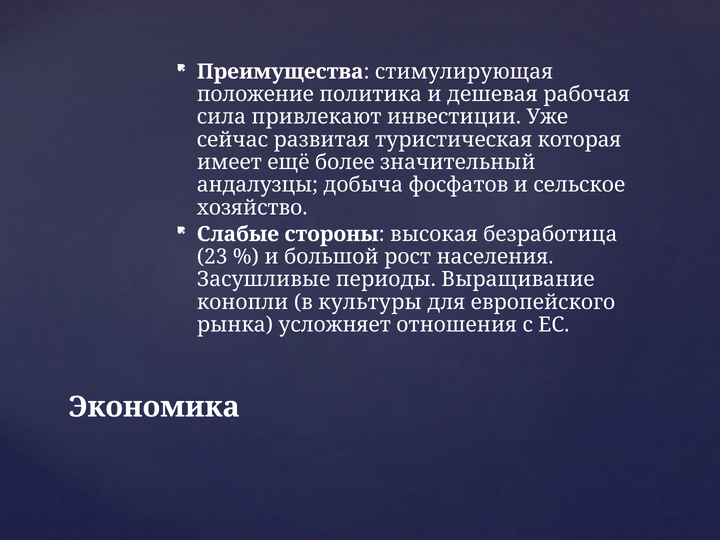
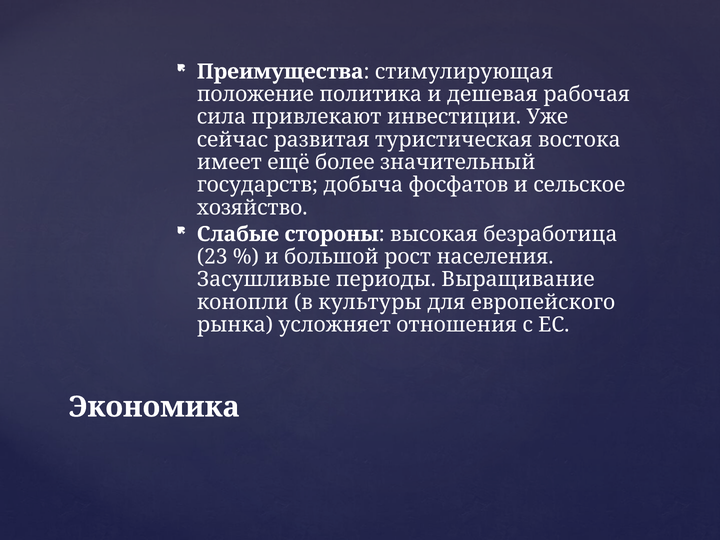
которая: которая -> востока
андалузцы: андалузцы -> государств
